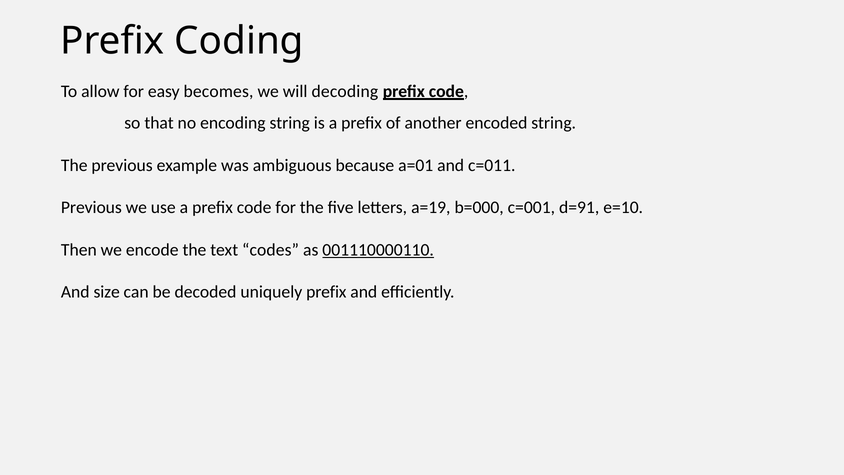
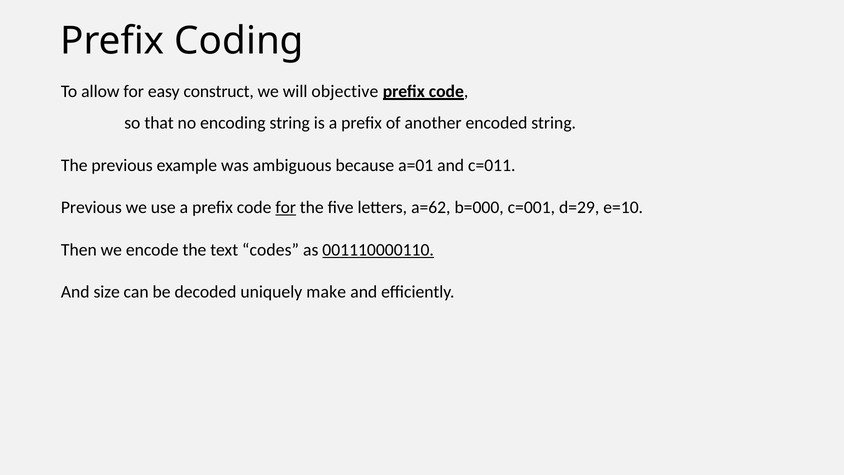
becomes: becomes -> construct
decoding: decoding -> objective
for at (286, 207) underline: none -> present
a=19: a=19 -> a=62
d=91: d=91 -> d=29
uniquely prefix: prefix -> make
